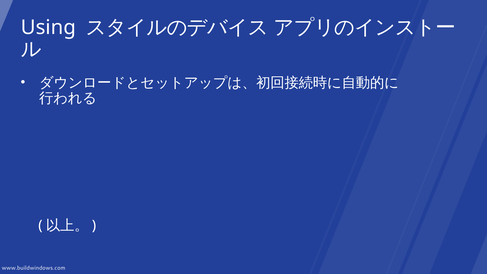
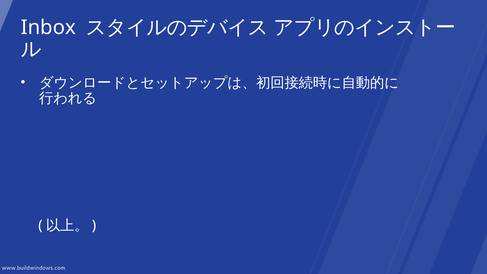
Using: Using -> Inbox
